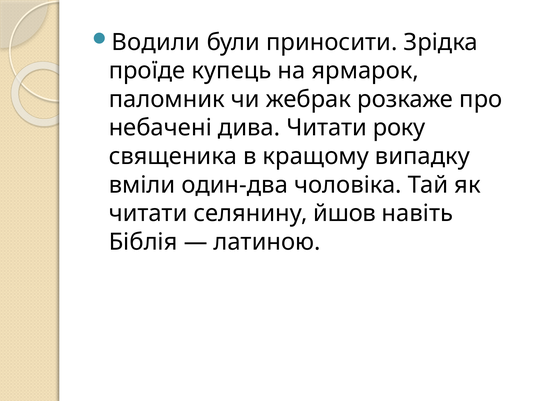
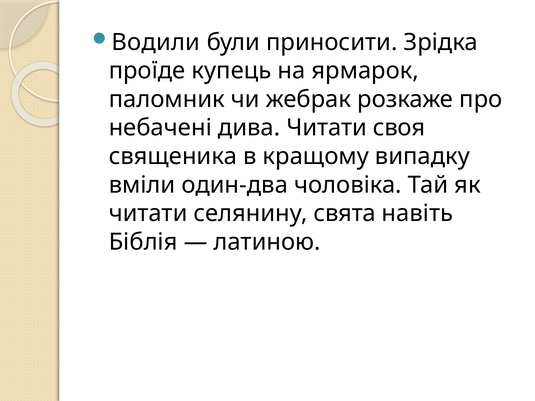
року: року -> своя
йшов: йшов -> свята
